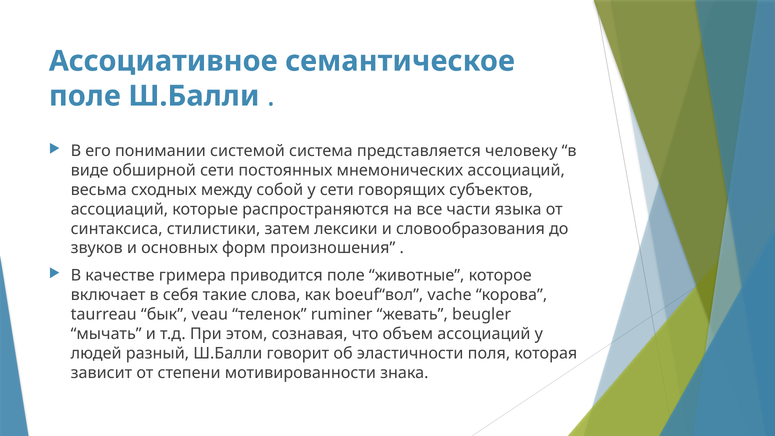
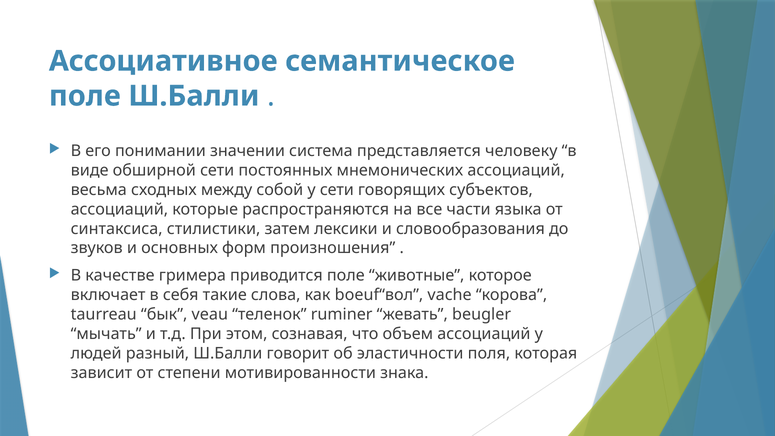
системой: системой -> значении
